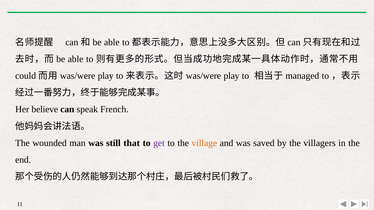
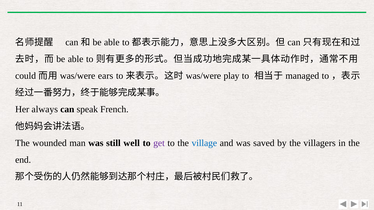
play at (106, 76): play -> ears
believe: believe -> always
that: that -> well
village colour: orange -> blue
